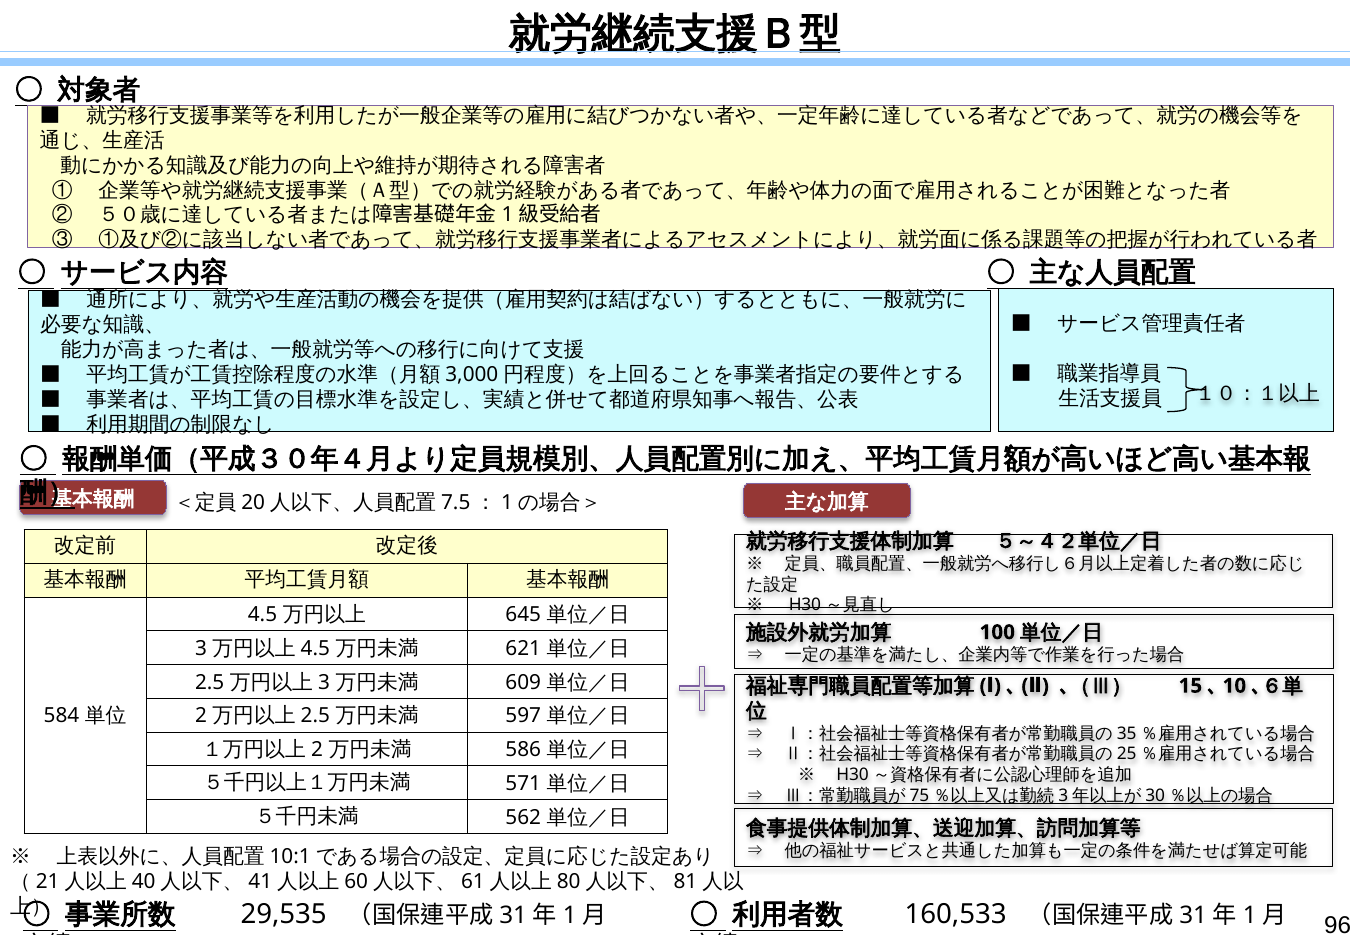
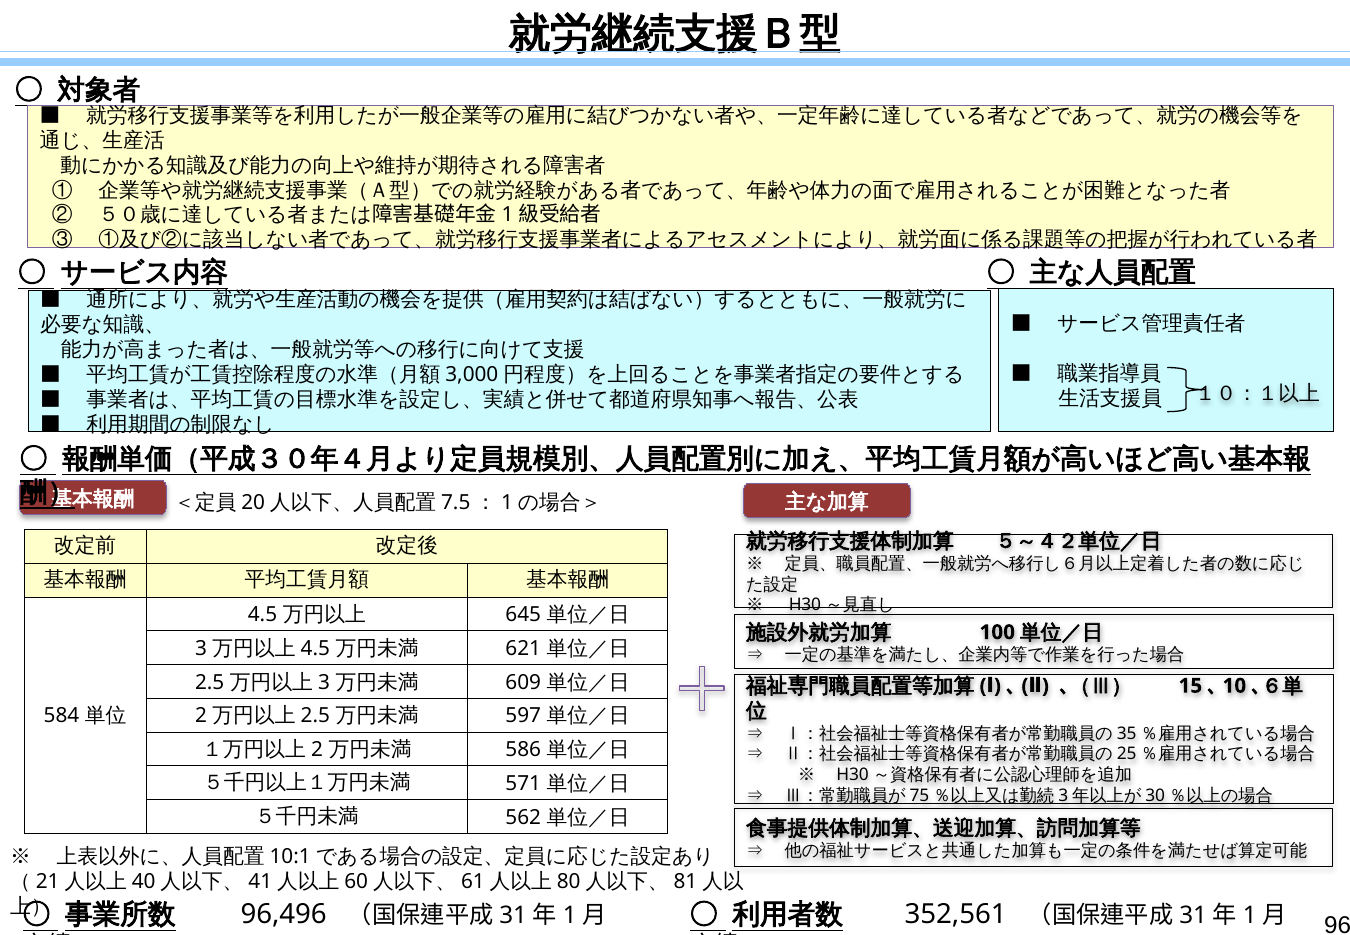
29,535: 29,535 -> 96,496
160,533: 160,533 -> 352,561
